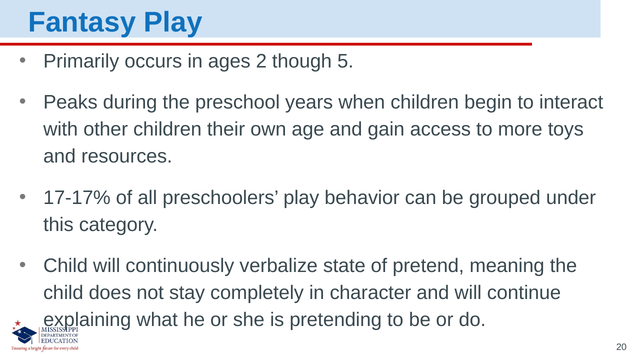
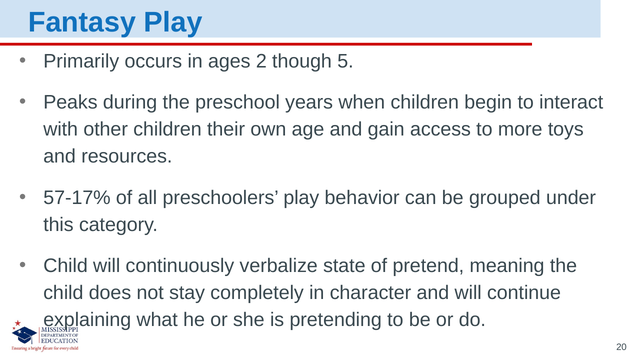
17-17%: 17-17% -> 57-17%
